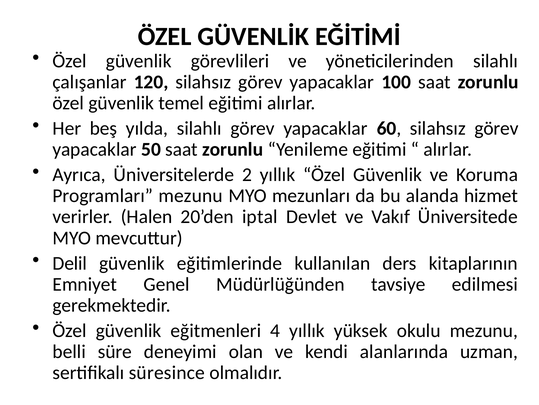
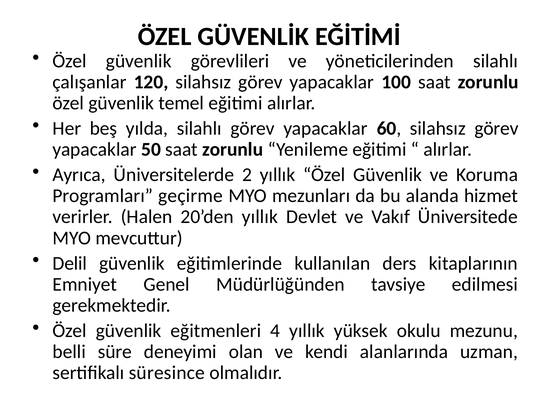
Programları mezunu: mezunu -> geçirme
20’den iptal: iptal -> yıllık
